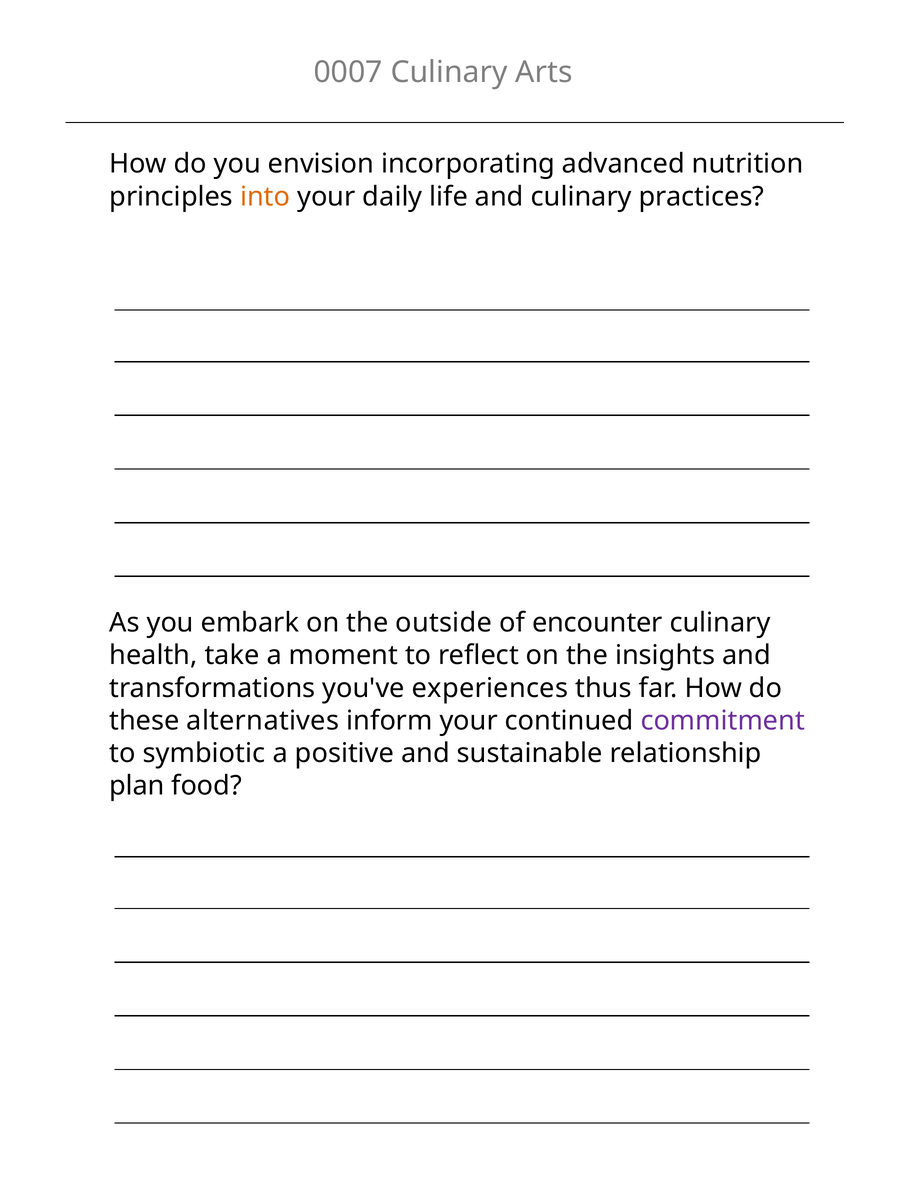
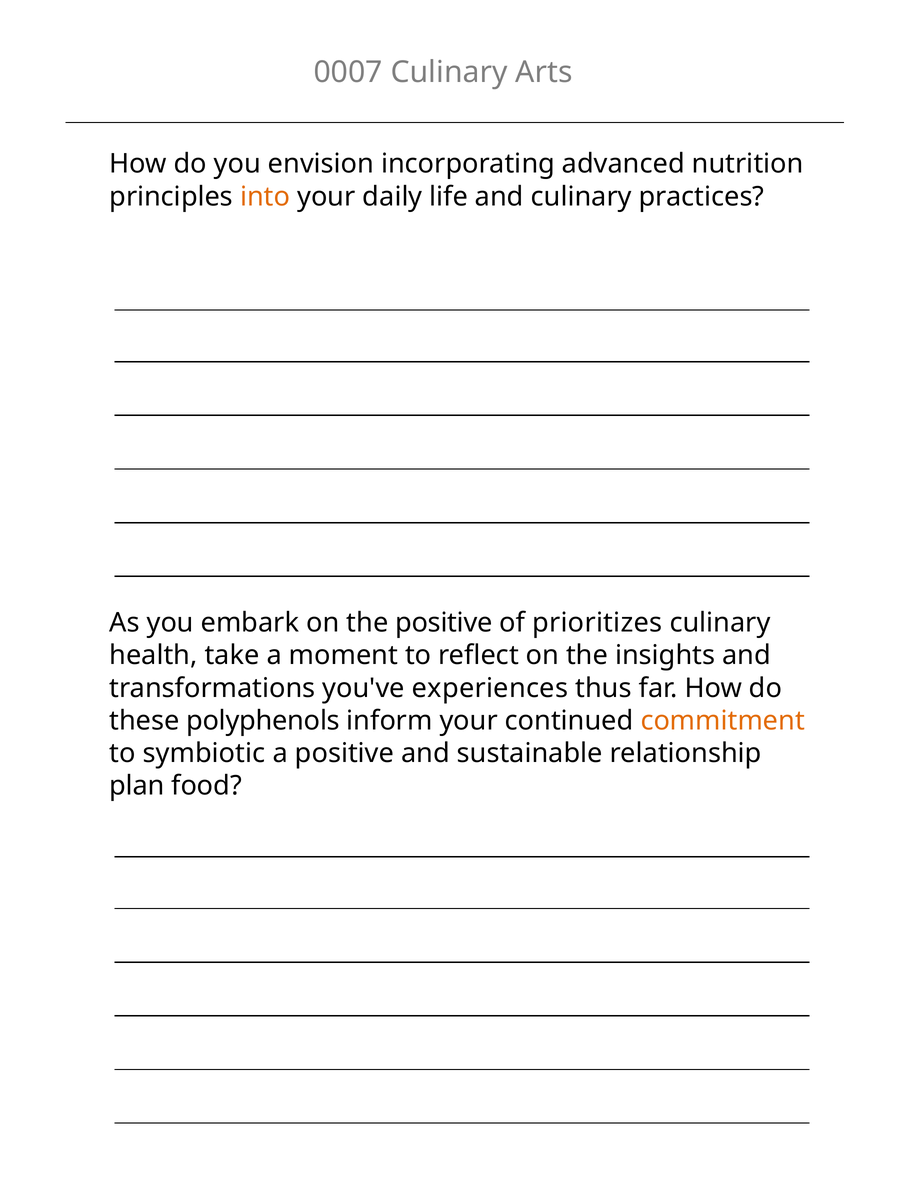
the outside: outside -> positive
encounter: encounter -> prioritizes
alternatives: alternatives -> polyphenols
commitment colour: purple -> orange
